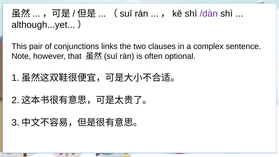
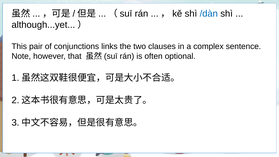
/dàn colour: purple -> blue
